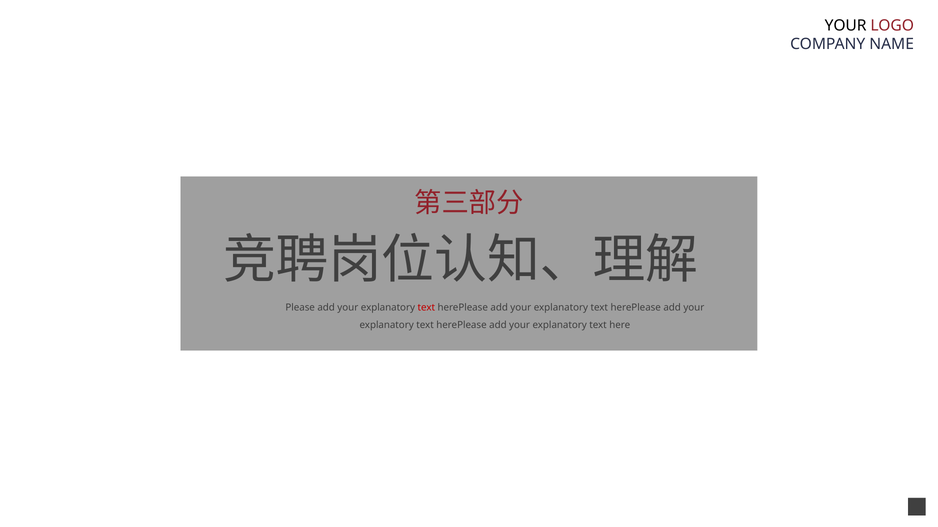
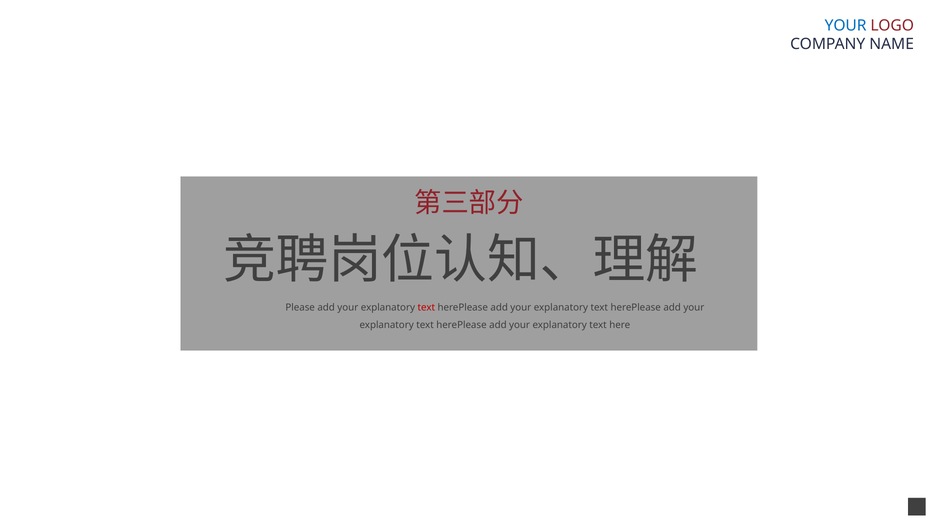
YOUR at (846, 26) colour: black -> blue
